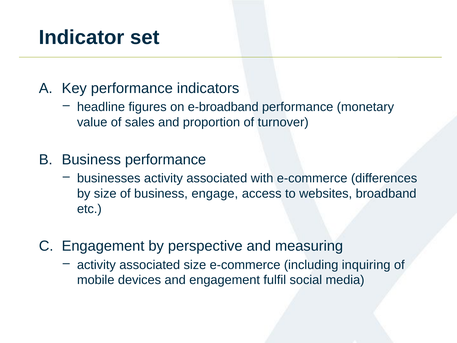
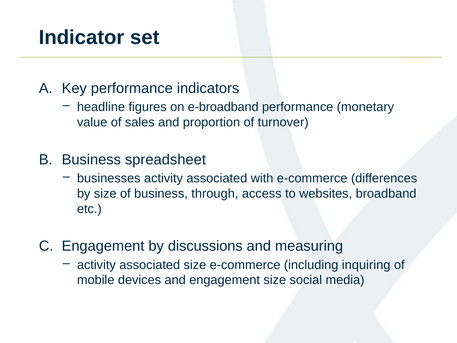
Business performance: performance -> spreadsheet
engage: engage -> through
perspective: perspective -> discussions
engagement fulfil: fulfil -> size
